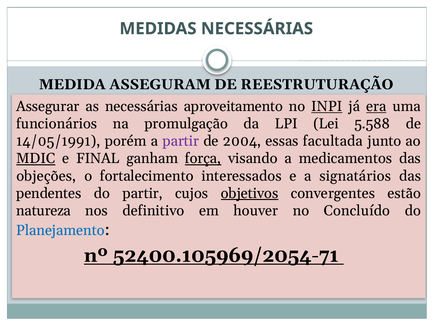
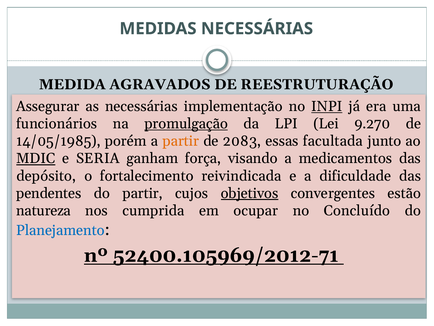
ASSEGURAM: ASSEGURAM -> AGRAVADOS
aproveitamento: aproveitamento -> implementação
era underline: present -> none
promulgação underline: none -> present
5.588: 5.588 -> 9.270
14/05/1991: 14/05/1991 -> 14/05/1985
partir at (181, 141) colour: purple -> orange
2004: 2004 -> 2083
FINAL: FINAL -> SERIA
força underline: present -> none
objeções: objeções -> depósito
interessados: interessados -> reivindicada
signatários: signatários -> dificuldade
definitivo: definitivo -> cumprida
houver: houver -> ocupar
52400.105969/2054-71: 52400.105969/2054-71 -> 52400.105969/2012-71
